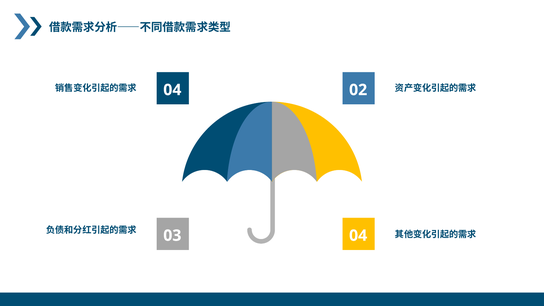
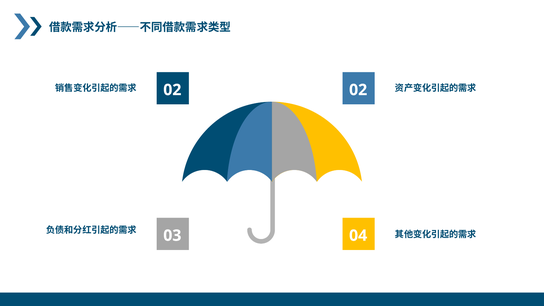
04 at (172, 90): 04 -> 02
